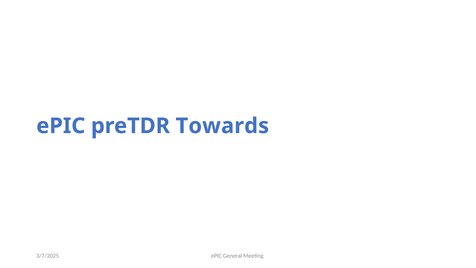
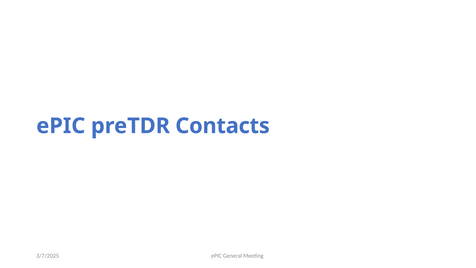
Towards: Towards -> Contacts
